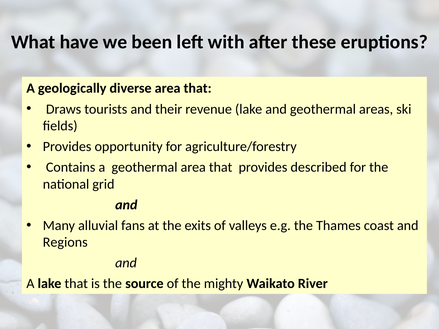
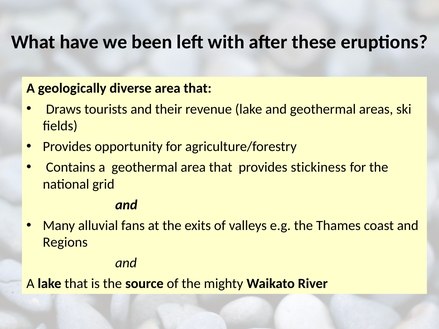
described: described -> stickiness
